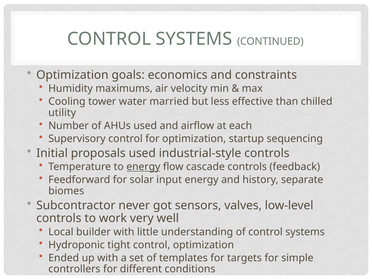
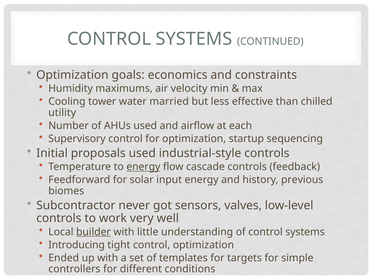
separate: separate -> previous
builder underline: none -> present
Hydroponic: Hydroponic -> Introducing
